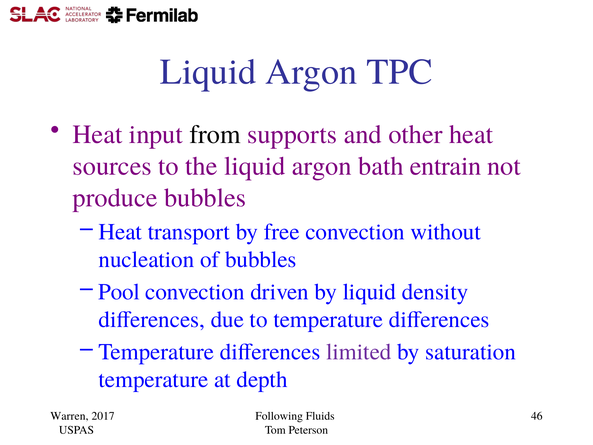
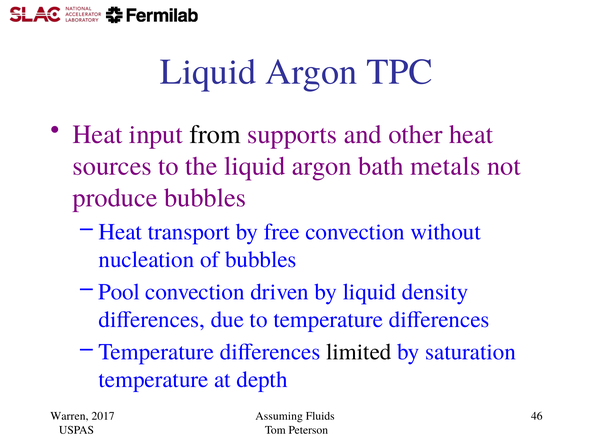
entrain: entrain -> metals
limited colour: purple -> black
Following: Following -> Assuming
